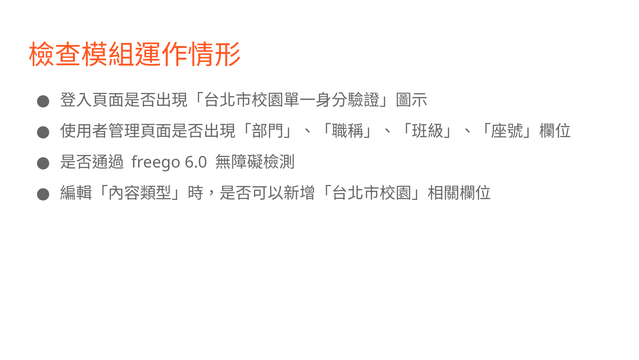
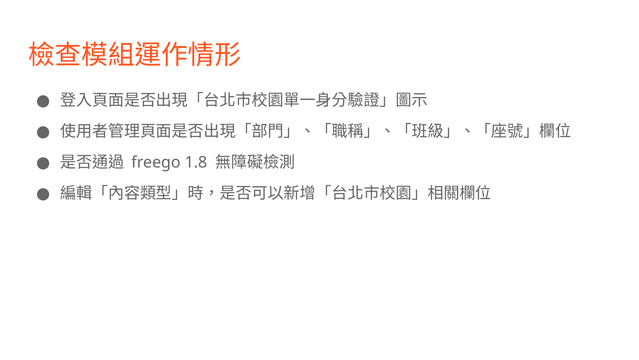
6.0: 6.0 -> 1.8
